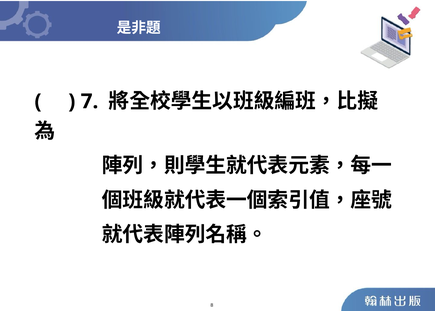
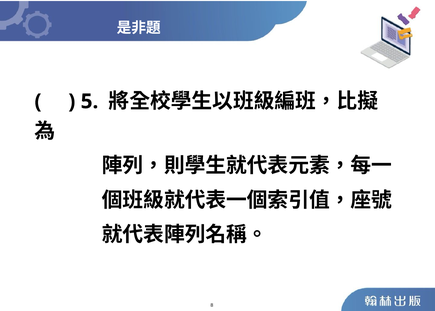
7: 7 -> 5
